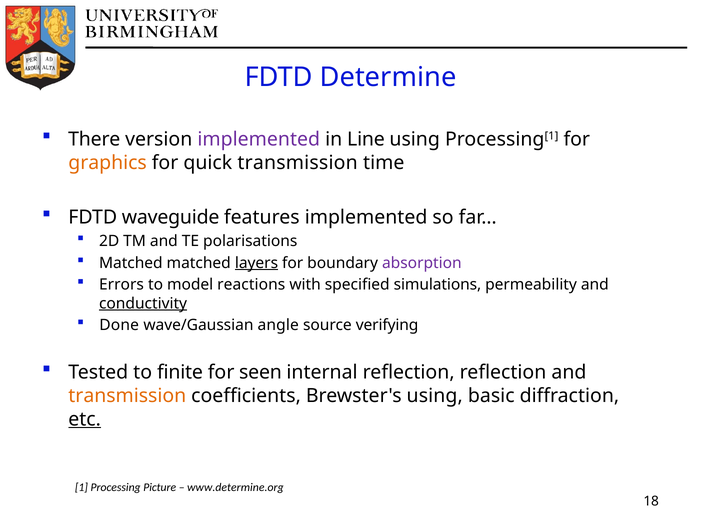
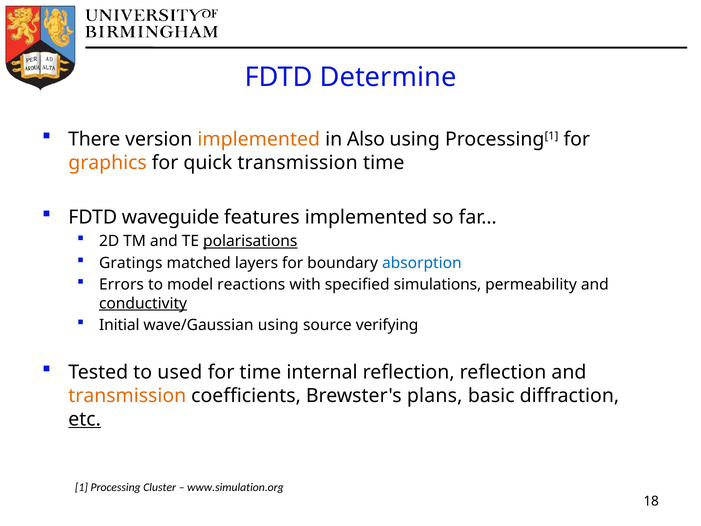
implemented at (259, 139) colour: purple -> orange
Line: Line -> Also
polarisations underline: none -> present
Matched at (131, 263): Matched -> Gratings
layers underline: present -> none
absorption colour: purple -> blue
Done: Done -> Initial
wave/Gaussian angle: angle -> using
finite: finite -> used
for seen: seen -> time
Brewster's using: using -> plans
Picture: Picture -> Cluster
www.determine.org: www.determine.org -> www.simulation.org
